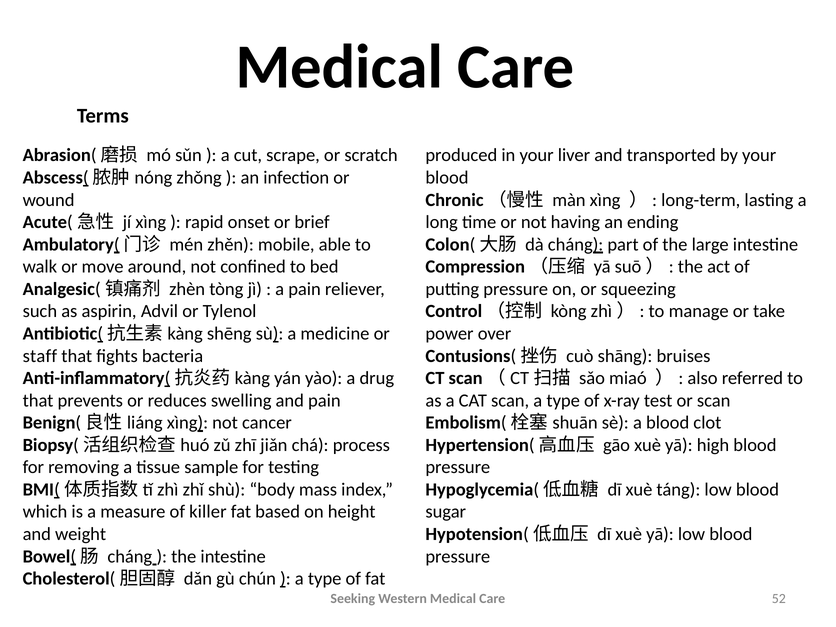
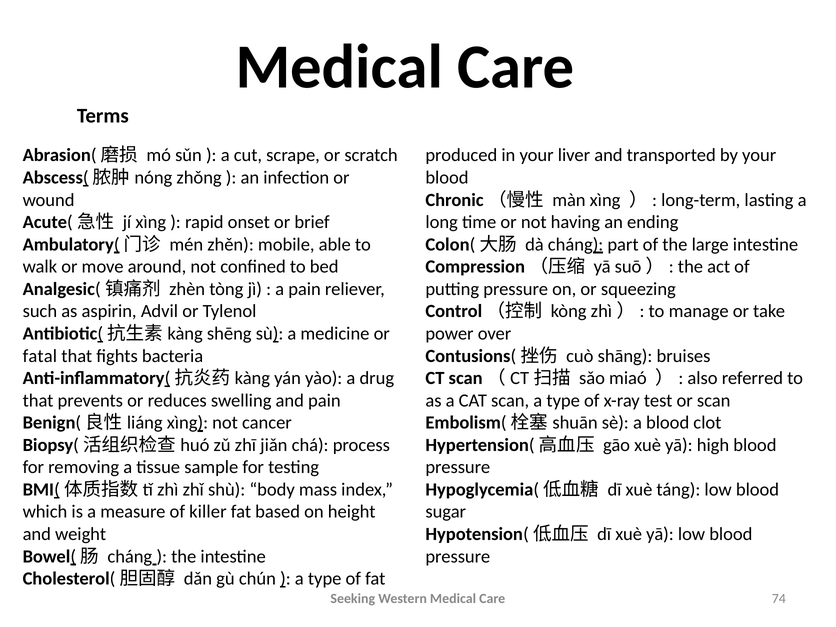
staff: staff -> fatal
52: 52 -> 74
